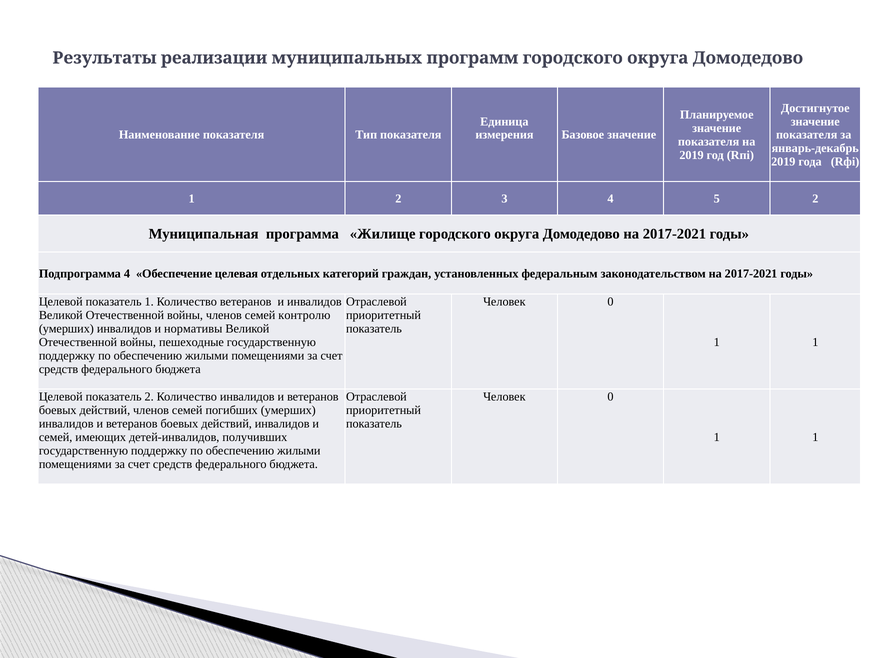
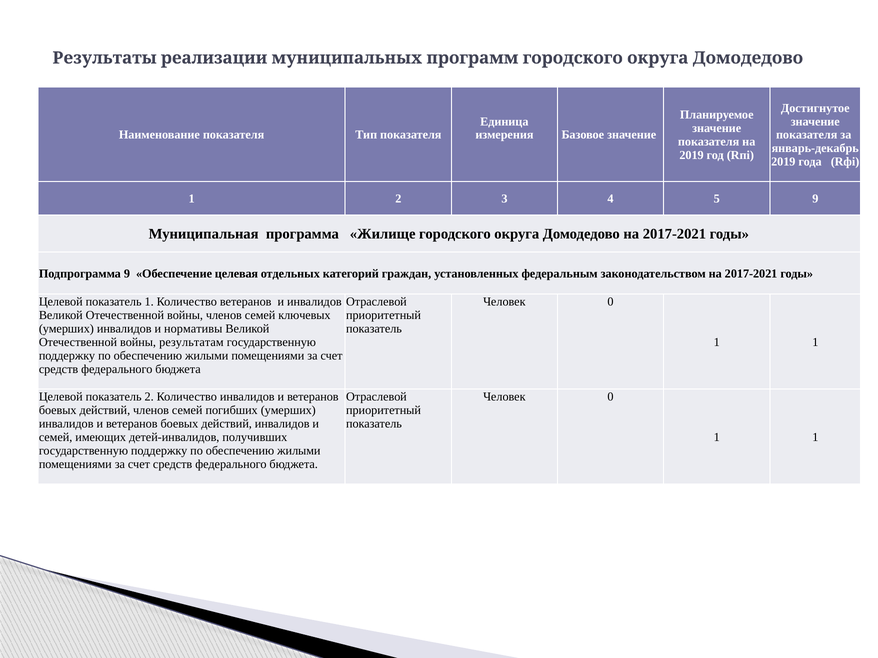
5 2: 2 -> 9
Подпрограмма 4: 4 -> 9
контролю: контролю -> ключевых
пешеходные: пешеходные -> результатам
